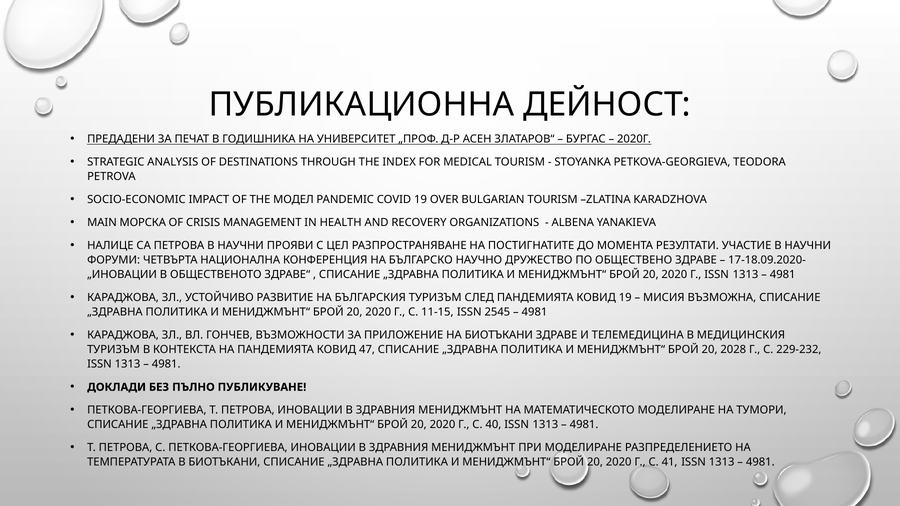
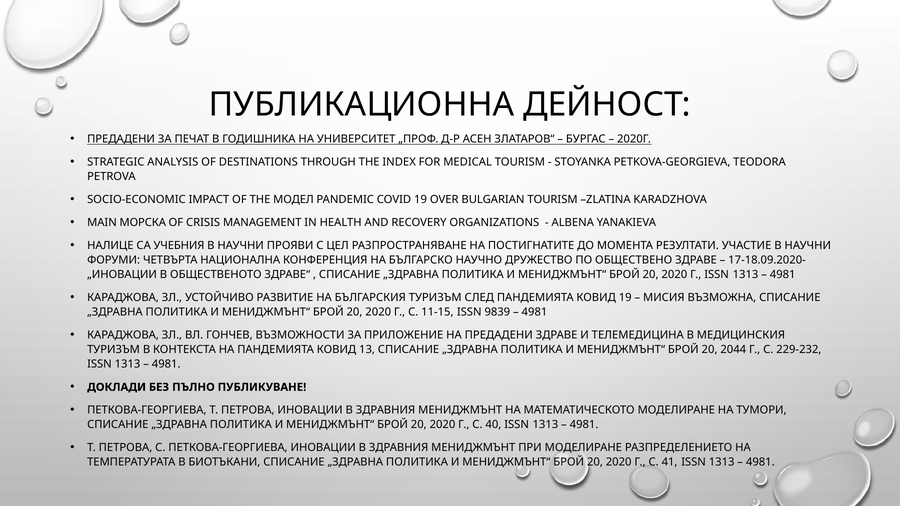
СА ПЕТРОВА: ПЕТРОВА -> УЧЕБНИЯ
2545: 2545 -> 9839
НА БИОТЪКАНИ: БИОТЪКАНИ -> ПРЕДАДЕНИ
47: 47 -> 13
2028: 2028 -> 2044
